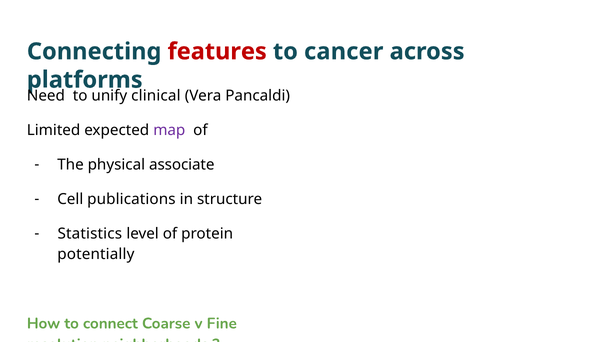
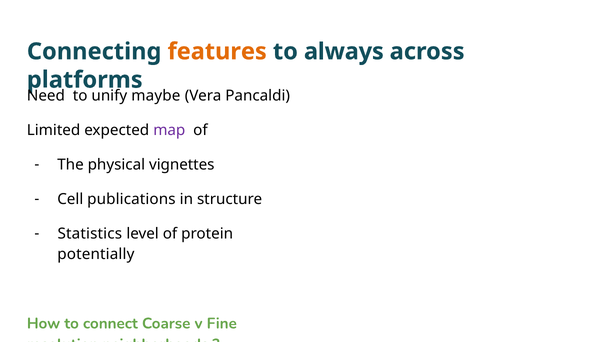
features colour: red -> orange
cancer: cancer -> always
clinical: clinical -> maybe
associate: associate -> vignettes
